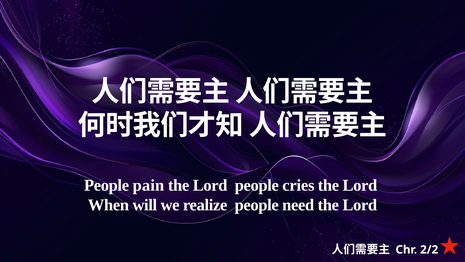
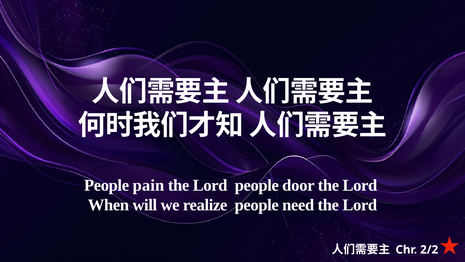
cries: cries -> door
